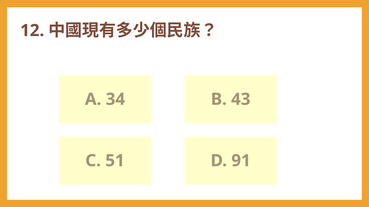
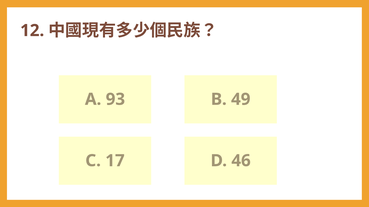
34: 34 -> 93
43: 43 -> 49
51: 51 -> 17
91: 91 -> 46
